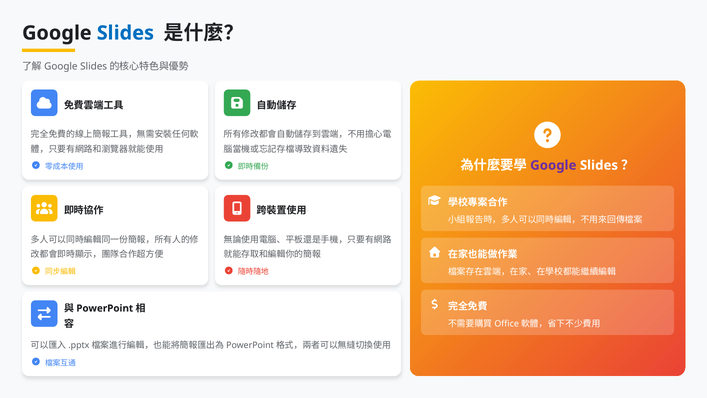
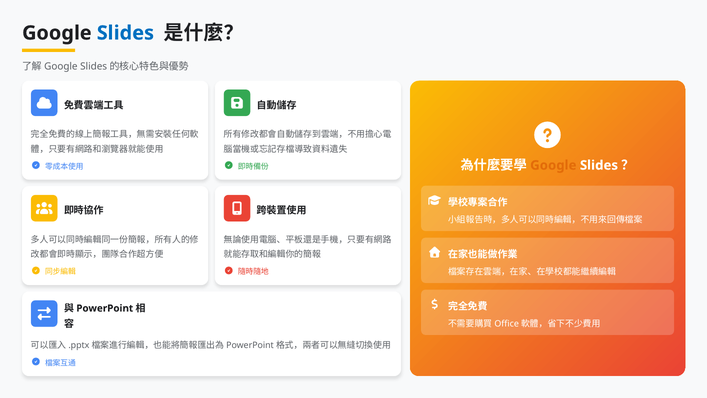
Google at (553, 165) colour: purple -> orange
